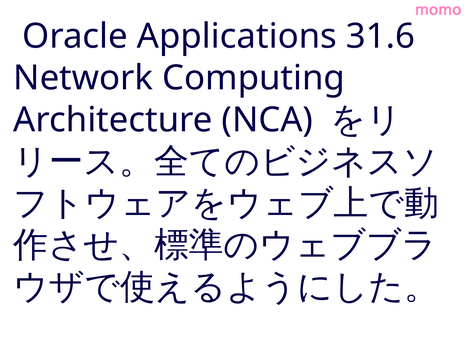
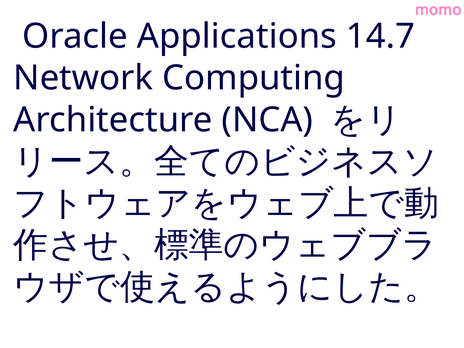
31.6: 31.6 -> 14.7
